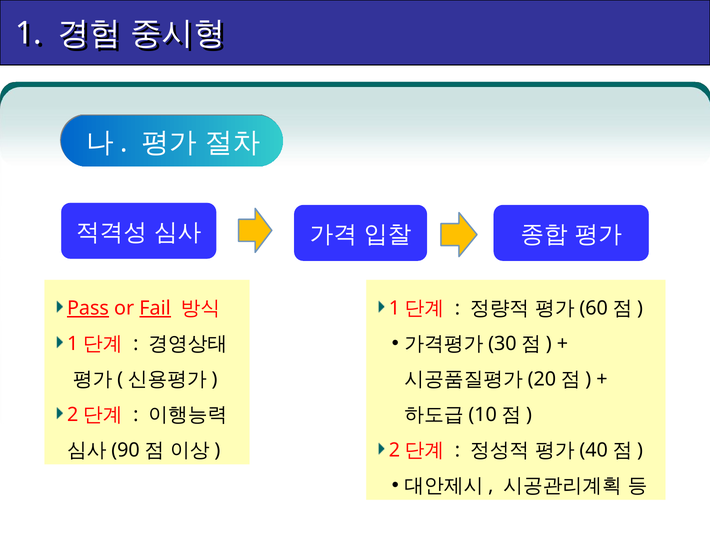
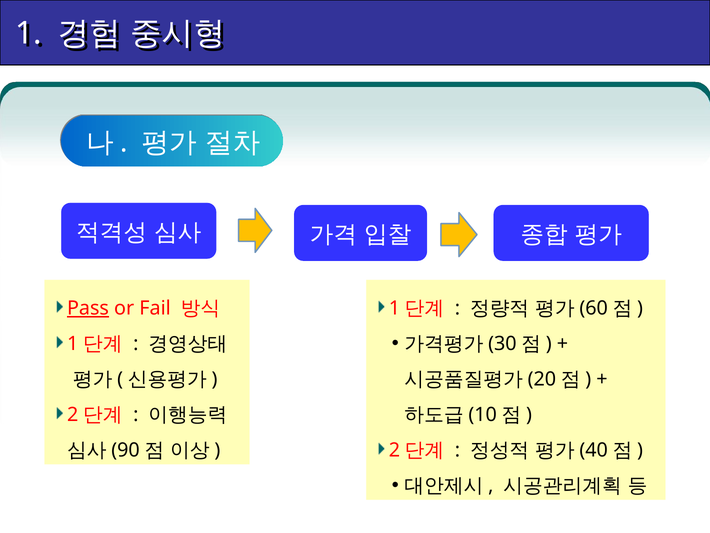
Fail underline: present -> none
